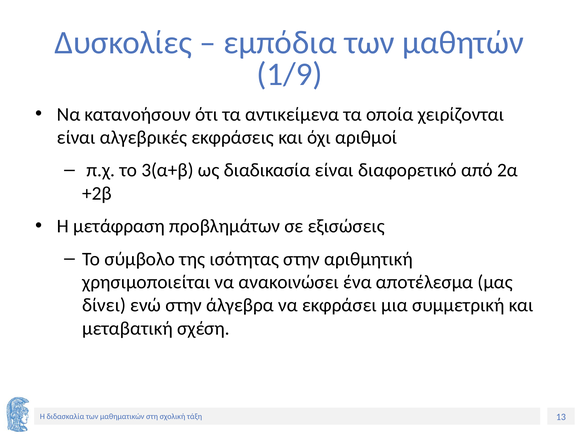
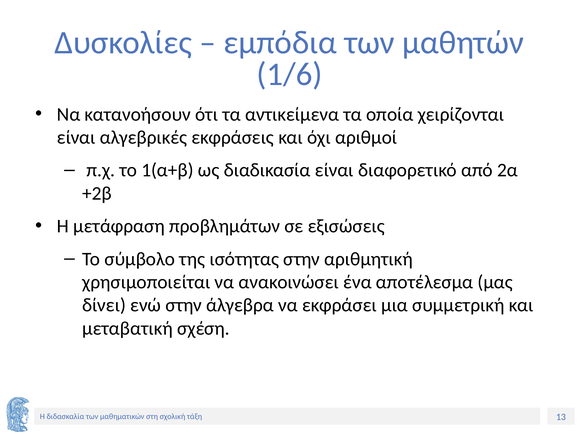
1/9: 1/9 -> 1/6
3(α+β: 3(α+β -> 1(α+β
